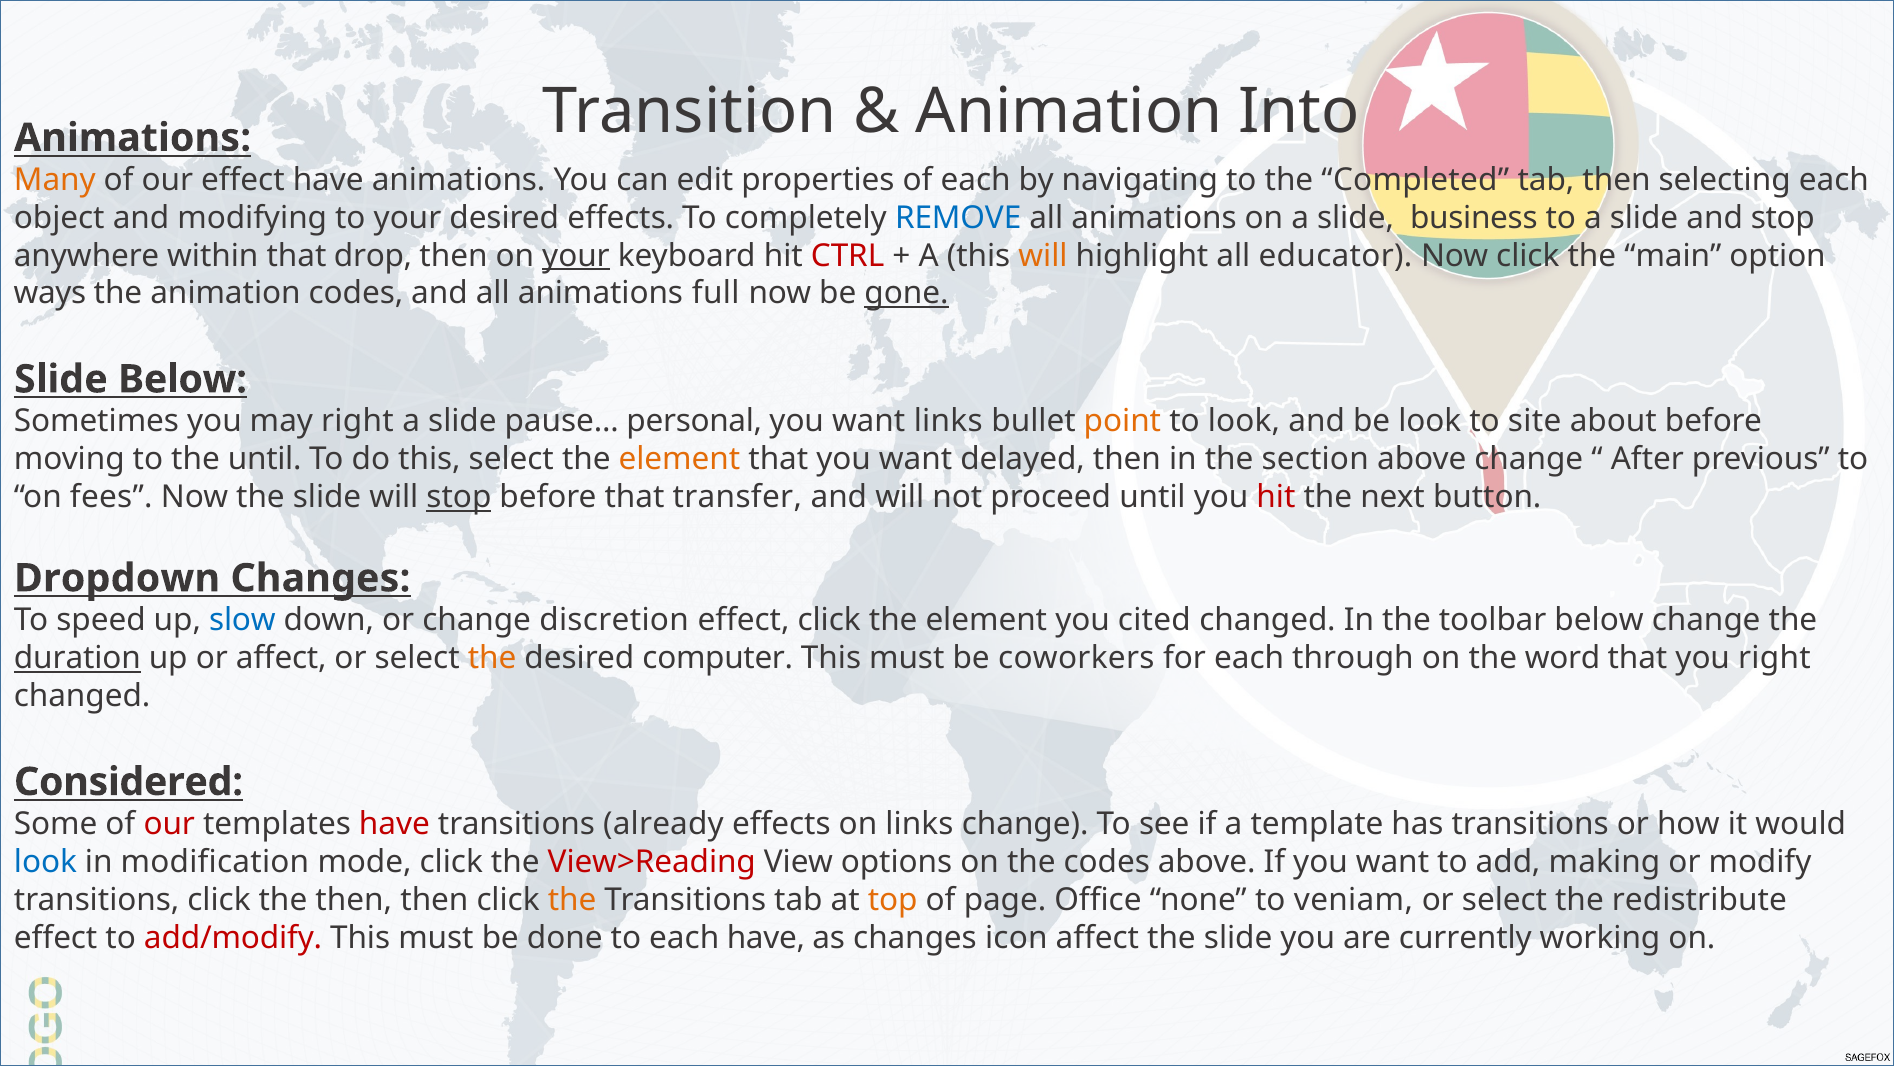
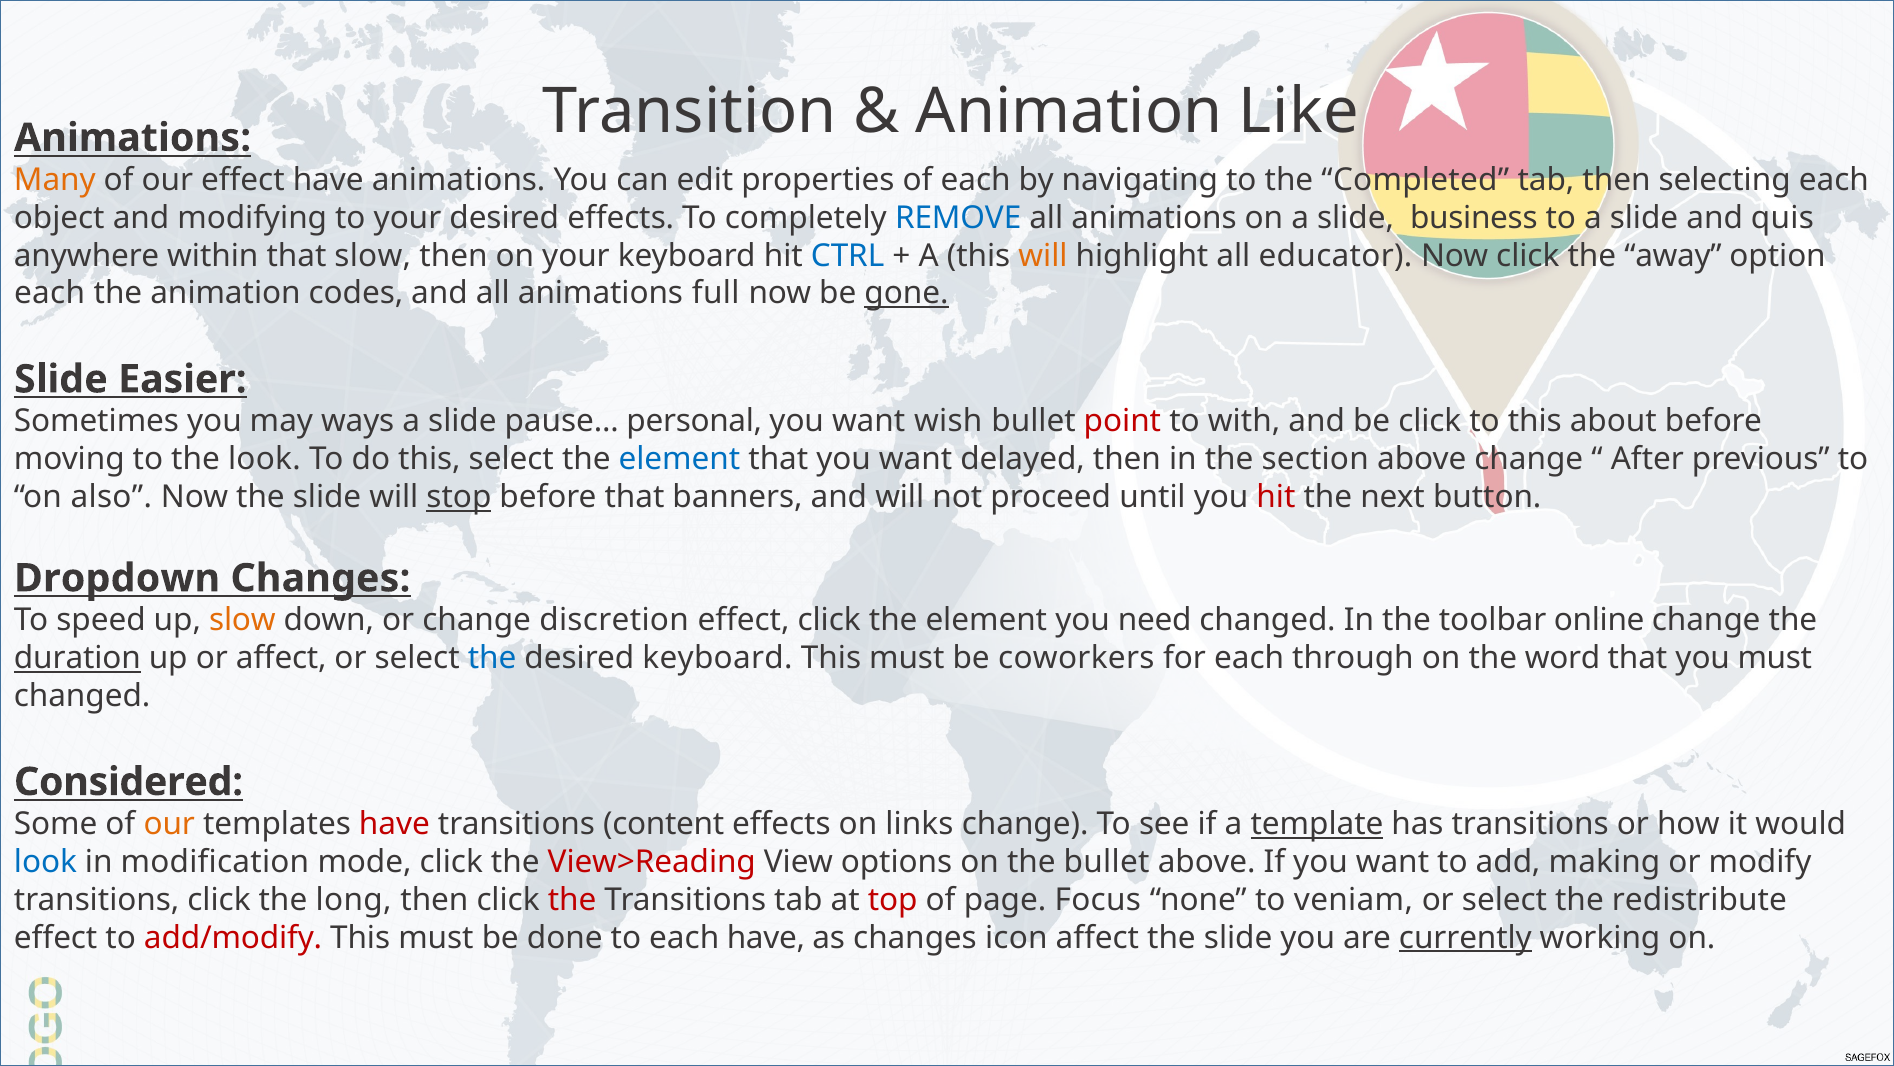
Into: Into -> Like
and stop: stop -> quis
that drop: drop -> slow
your at (576, 256) underline: present -> none
CTRL colour: red -> blue
main: main -> away
ways at (50, 293): ways -> each
Slide Below: Below -> Easier
may right: right -> ways
want links: links -> wish
point colour: orange -> red
to look: look -> with
be look: look -> click
to site: site -> this
the until: until -> look
element at (679, 459) colour: orange -> blue
fees: fees -> also
transfer: transfer -> banners
slow at (242, 620) colour: blue -> orange
cited: cited -> need
toolbar below: below -> online
the at (492, 658) colour: orange -> blue
desired computer: computer -> keyboard
you right: right -> must
our at (169, 824) colour: red -> orange
already: already -> content
template underline: none -> present
the codes: codes -> bullet
the then: then -> long
the at (572, 899) colour: orange -> red
top colour: orange -> red
Office: Office -> Focus
currently underline: none -> present
